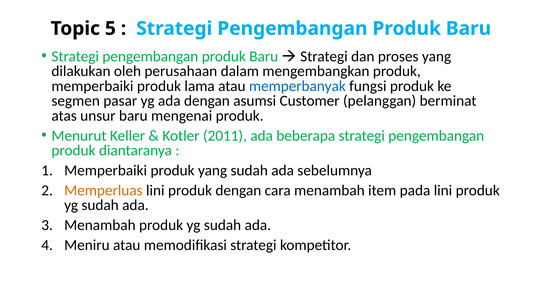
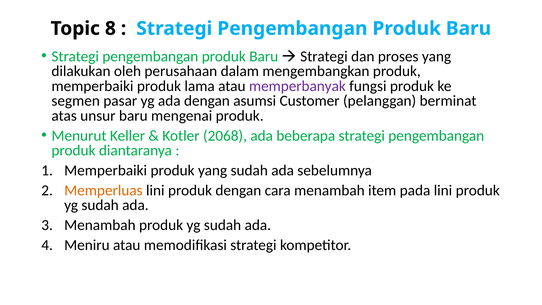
5: 5 -> 8
memperbanyak colour: blue -> purple
2011: 2011 -> 2068
